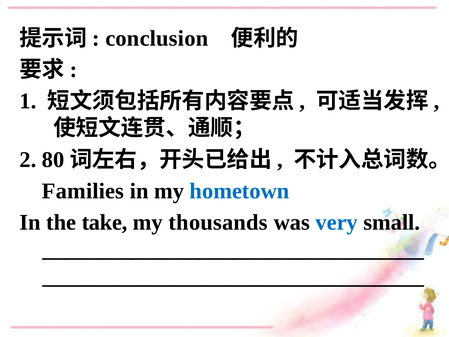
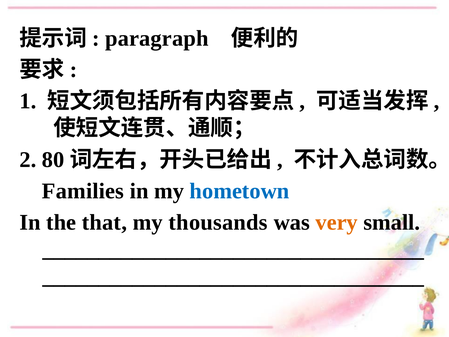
conclusion: conclusion -> paragraph
take: take -> that
very colour: blue -> orange
